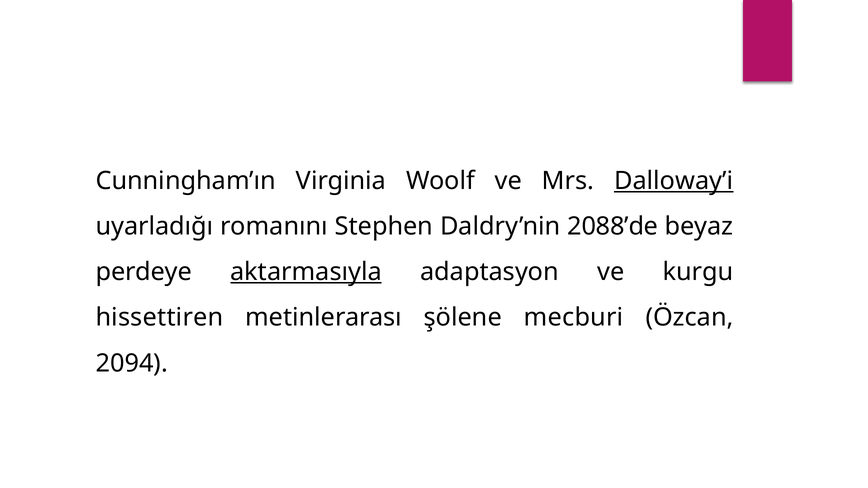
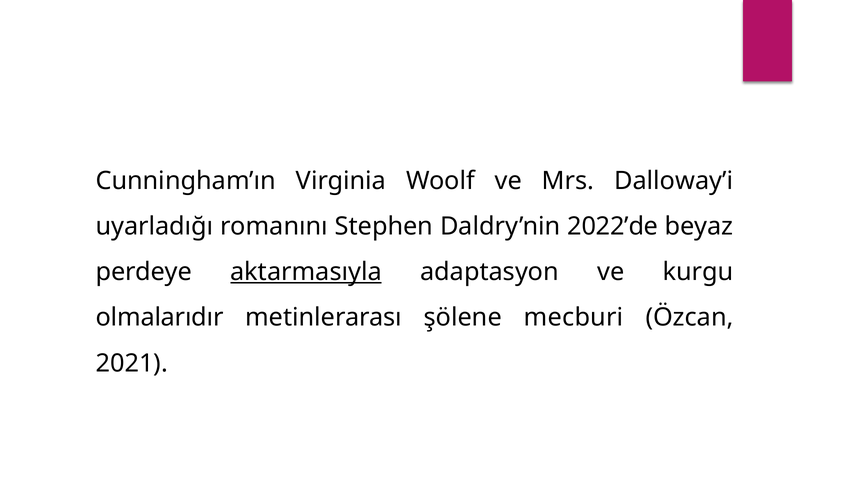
Dalloway’i underline: present -> none
2088’de: 2088’de -> 2022’de
hissettiren: hissettiren -> olmalarıdır
2094: 2094 -> 2021
